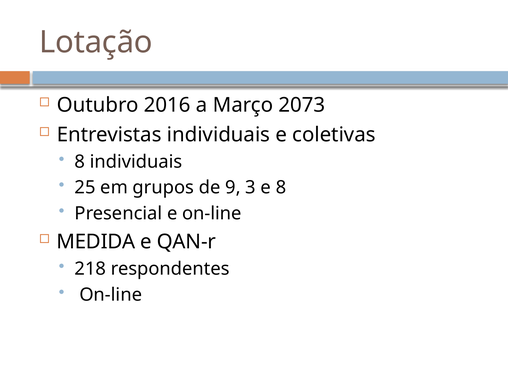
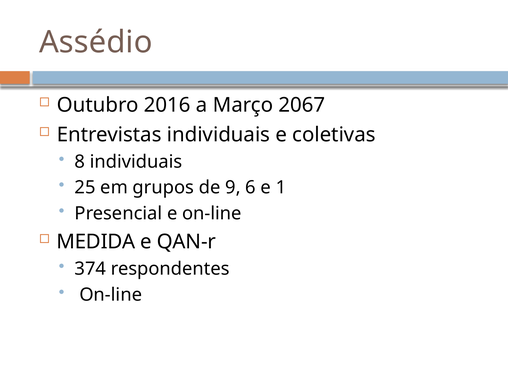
Lotação: Lotação -> Assédio
2073: 2073 -> 2067
3: 3 -> 6
e 8: 8 -> 1
218: 218 -> 374
